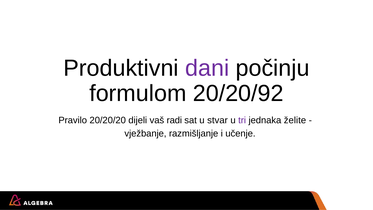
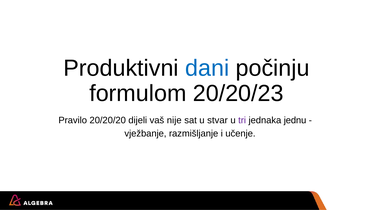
dani colour: purple -> blue
20/20/92: 20/20/92 -> 20/20/23
radi: radi -> nije
želite: želite -> jednu
